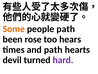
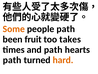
rose: rose -> fruit
hears: hears -> takes
devil at (12, 60): devil -> path
hard colour: purple -> orange
